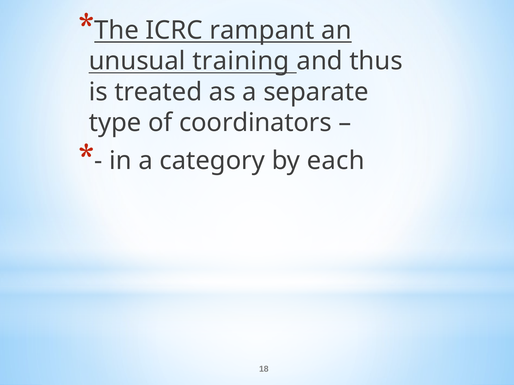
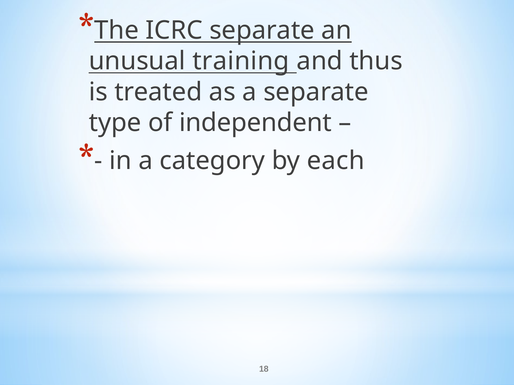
ICRC rampant: rampant -> separate
coordinators: coordinators -> independent
